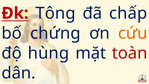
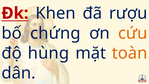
Tông: Tông -> Khen
chấp: chấp -> rượu
toàn colour: red -> orange
